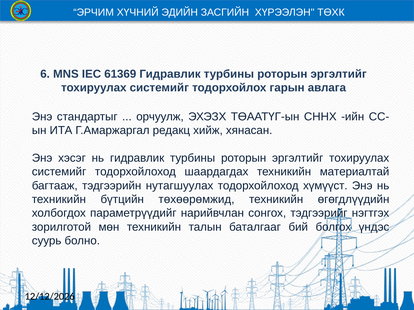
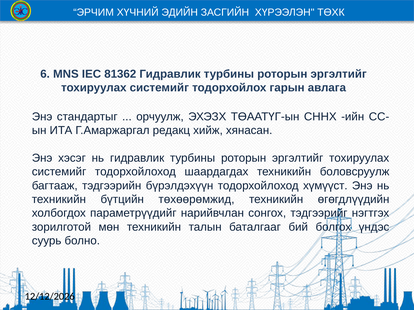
61369: 61369 -> 81362
материалтай: материалтай -> боловсруулж
нутагшуулах: нутагшуулах -> бүрэлдэхүүн
